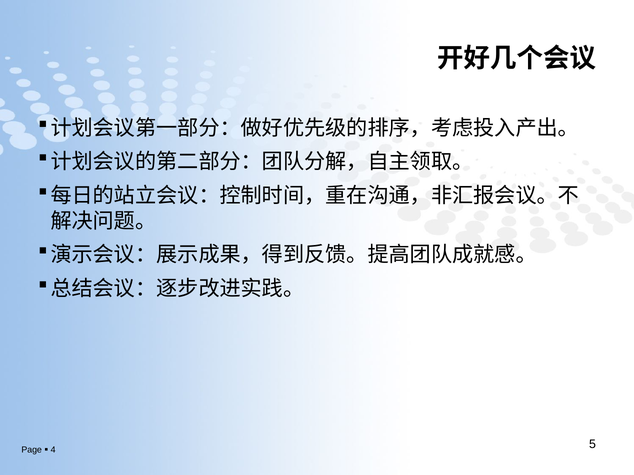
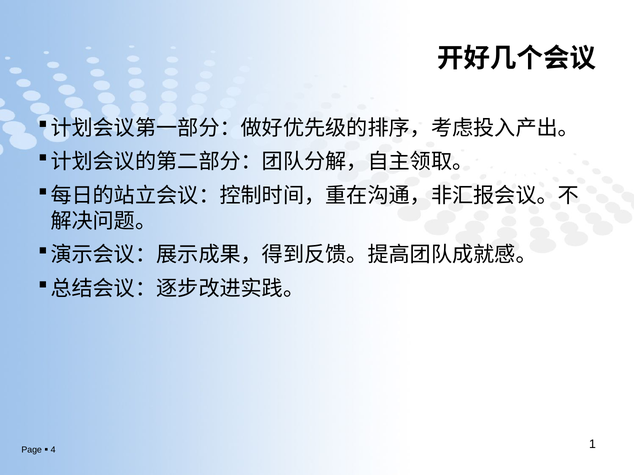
5: 5 -> 1
